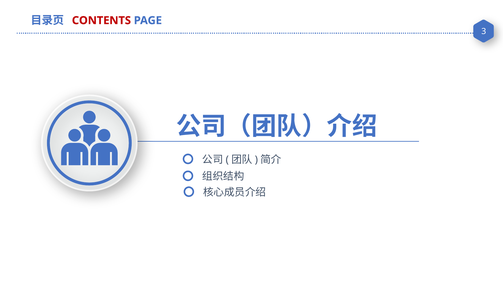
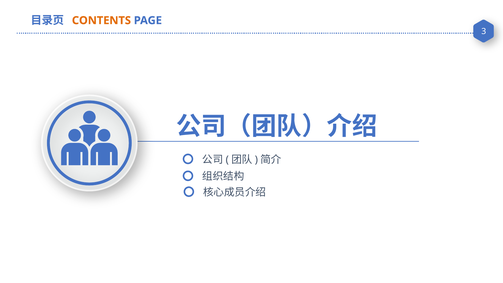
CONTENTS colour: red -> orange
